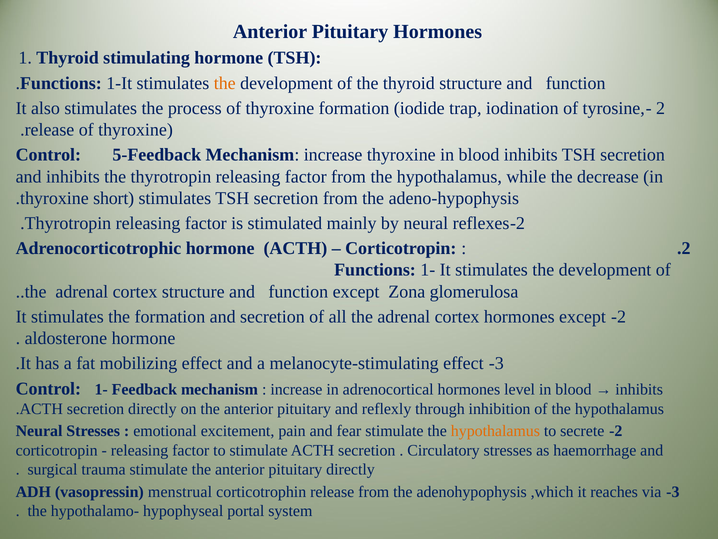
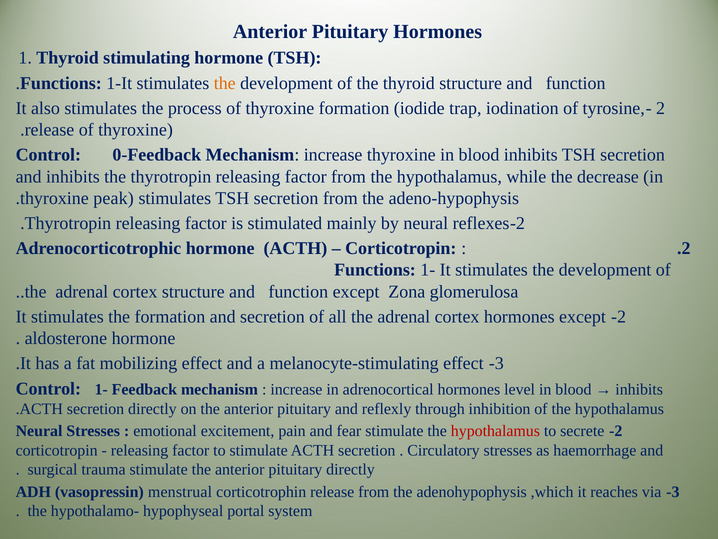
5-Feedback: 5-Feedback -> 0-Feedback
short: short -> peak
hypothalamus at (495, 431) colour: orange -> red
